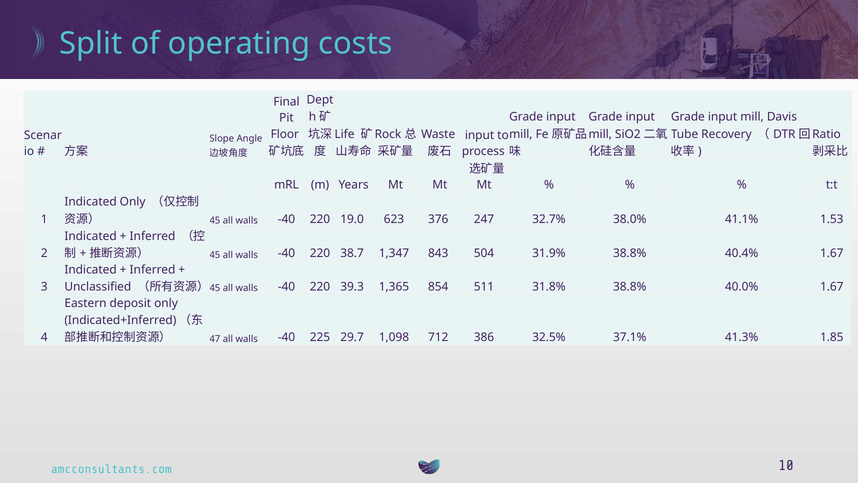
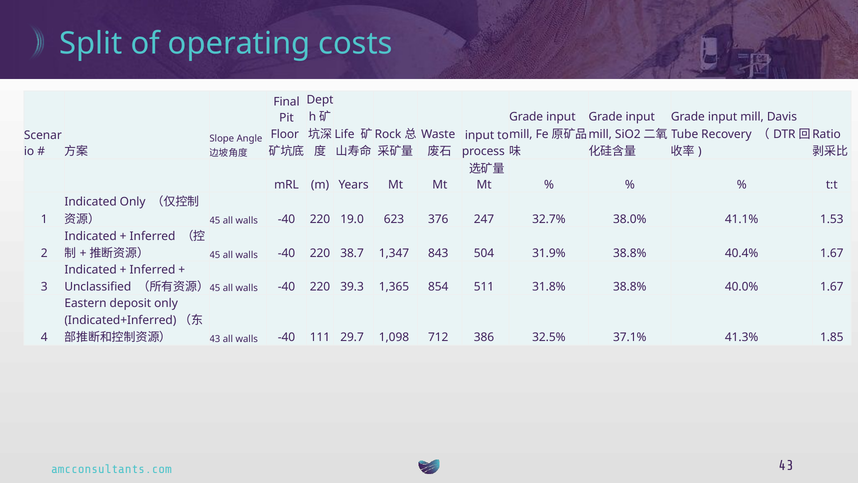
47 at (215, 339): 47 -> 43
225: 225 -> 111
10 at (786, 465): 10 -> 43
